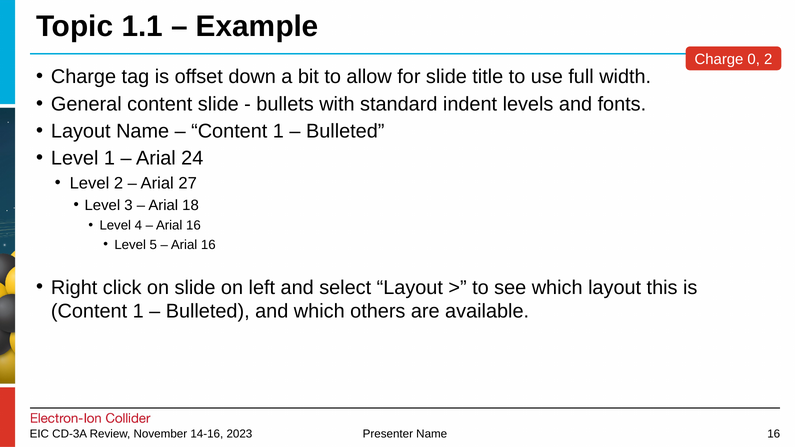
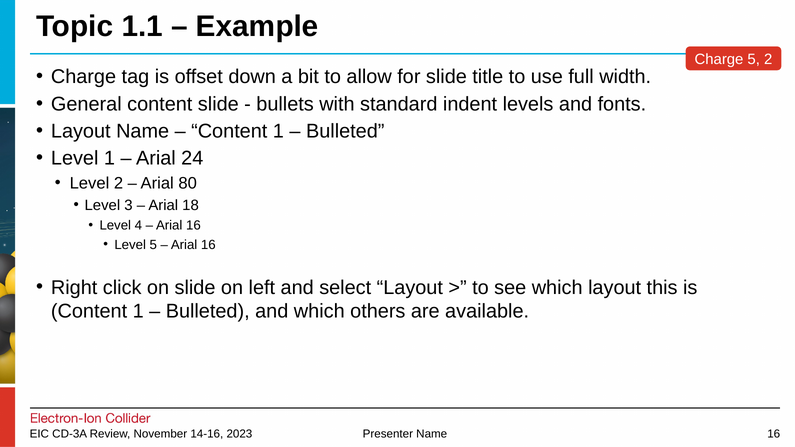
Charge 0: 0 -> 5
27: 27 -> 80
